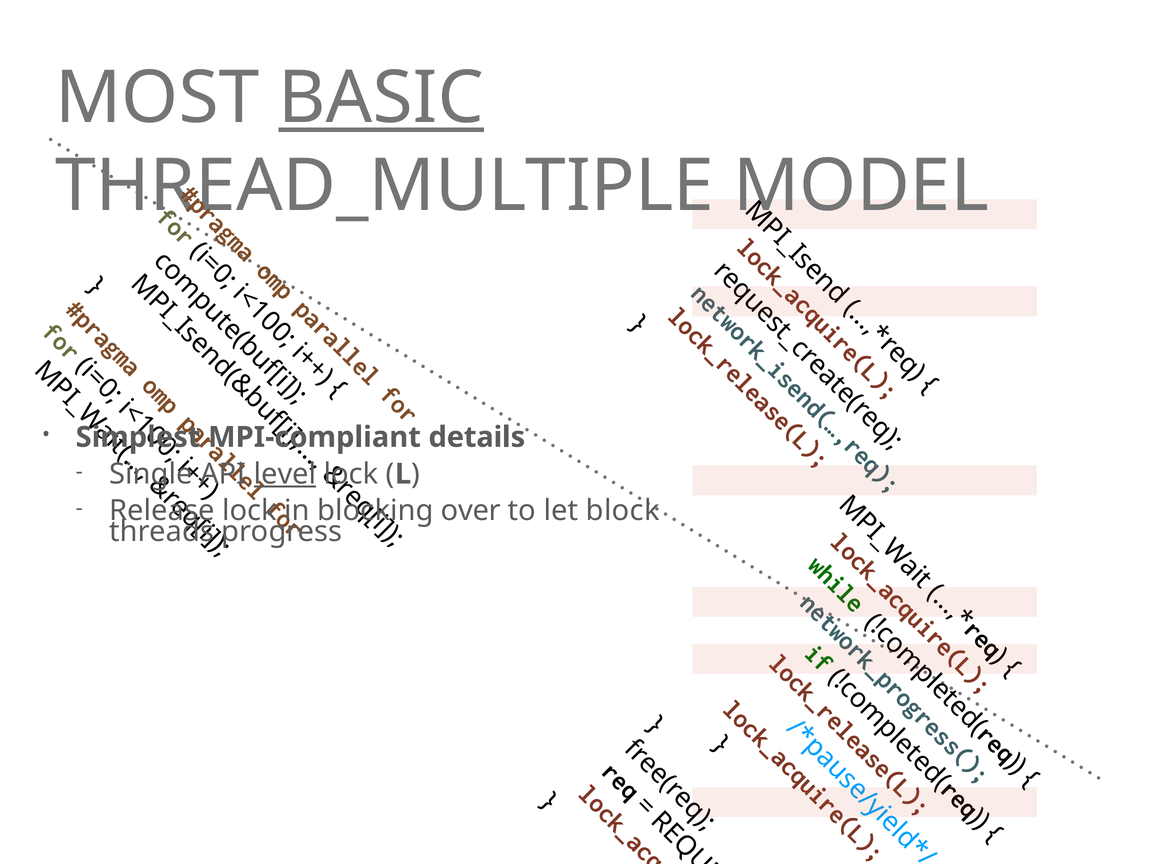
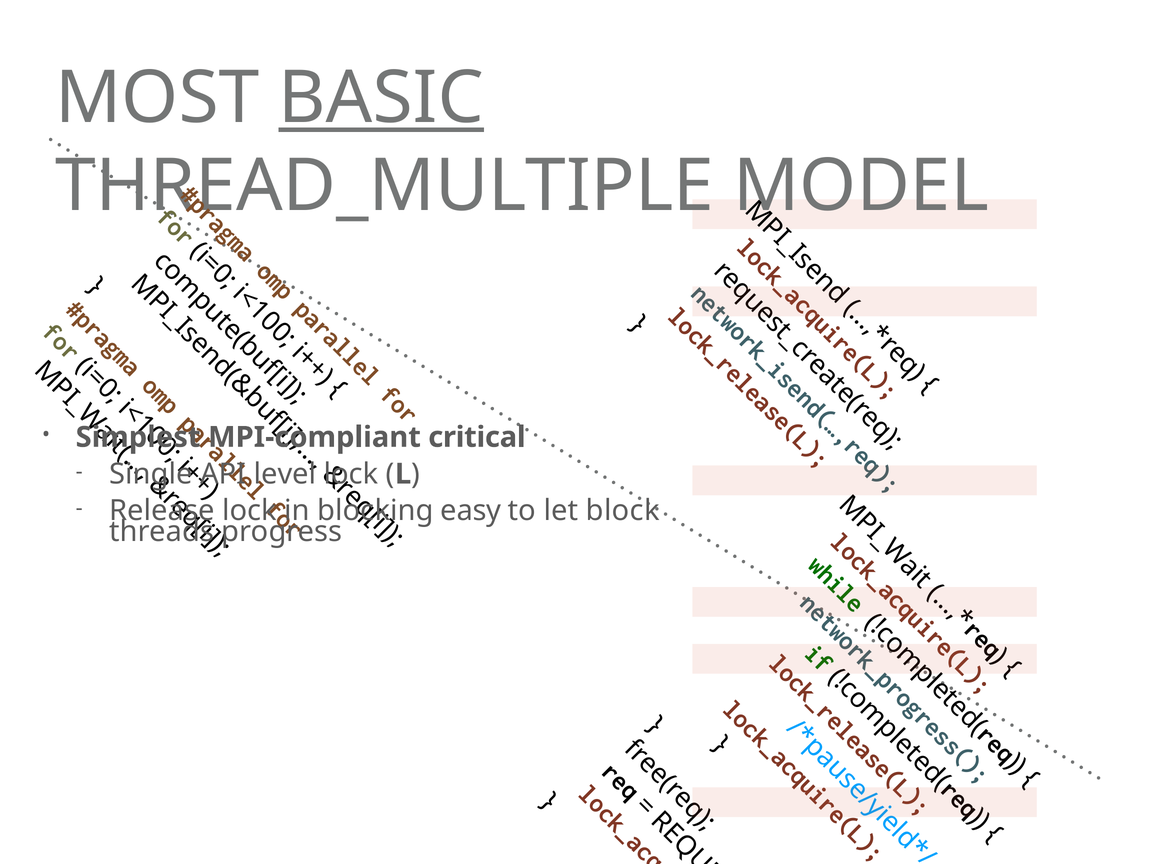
details: details -> critical
level underline: present -> none
over: over -> easy
